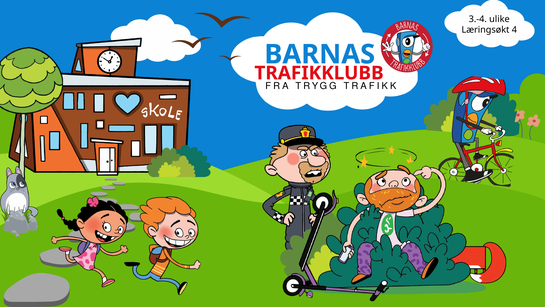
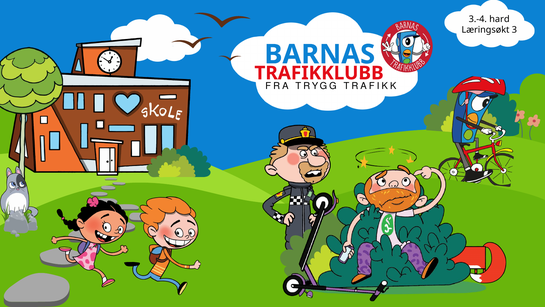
ulike: ulike -> hard
4: 4 -> 3
